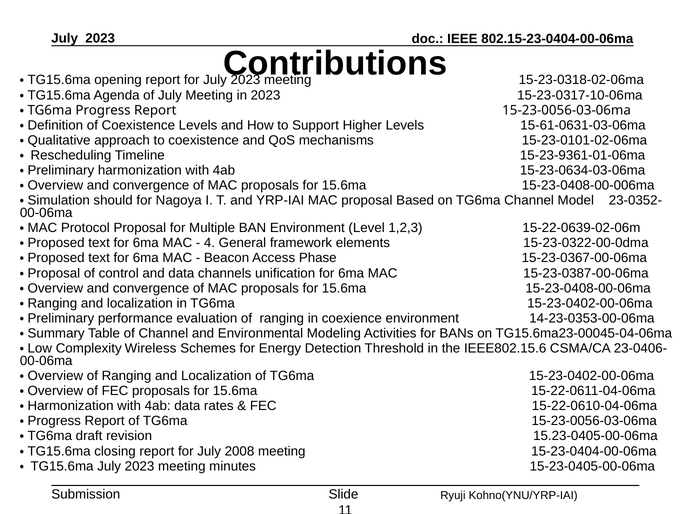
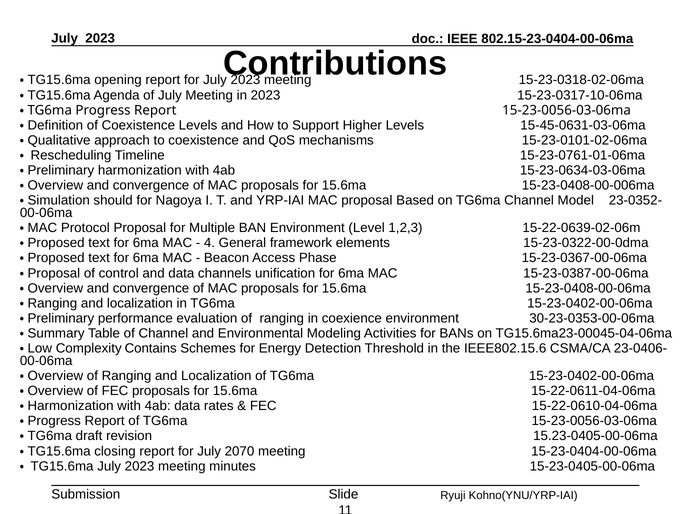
15-61-0631-03-06ma: 15-61-0631-03-06ma -> 15-45-0631-03-06ma
15-23-9361-01-06ma: 15-23-9361-01-06ma -> 15-23-0761-01-06ma
14-23-0353-00-06ma: 14-23-0353-00-06ma -> 30-23-0353-00-06ma
Wireless: Wireless -> Contains
2008: 2008 -> 2070
